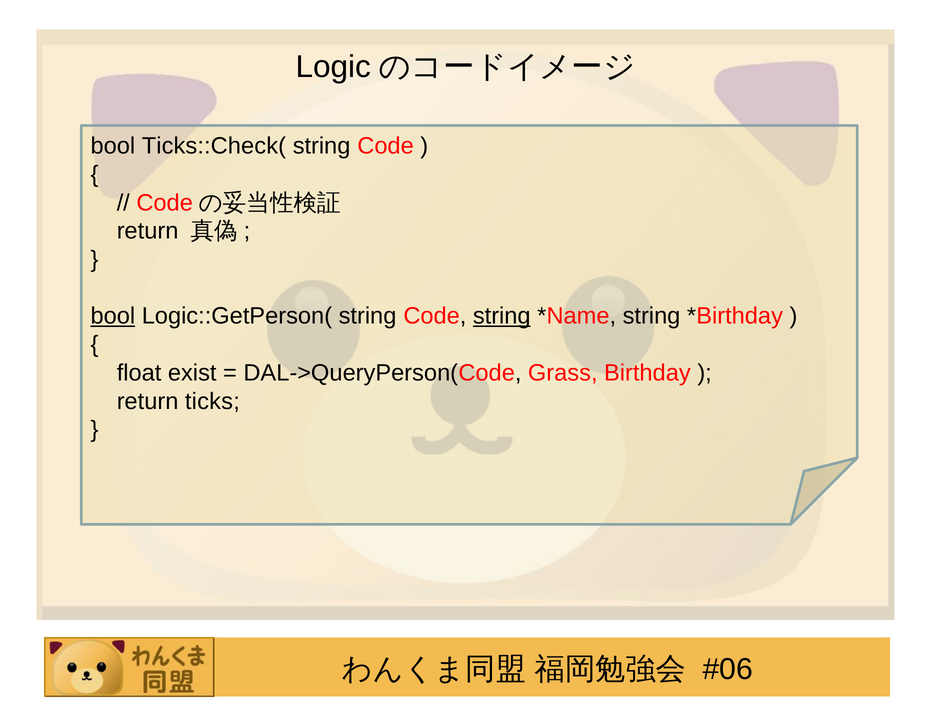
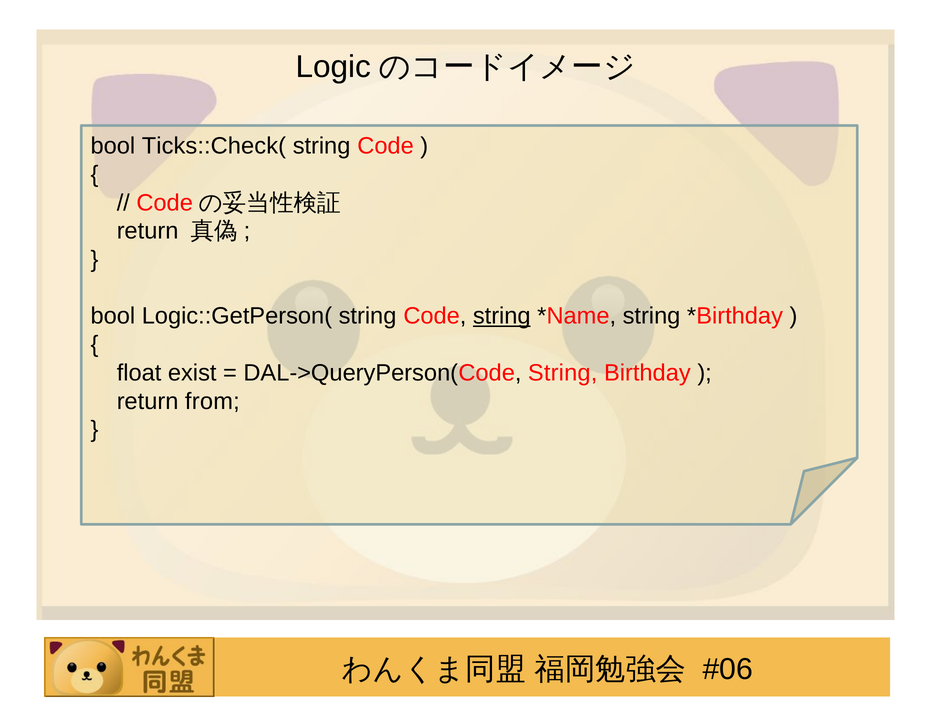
bool at (113, 316) underline: present -> none
DAL->QueryPerson(Code Grass: Grass -> String
ticks: ticks -> from
